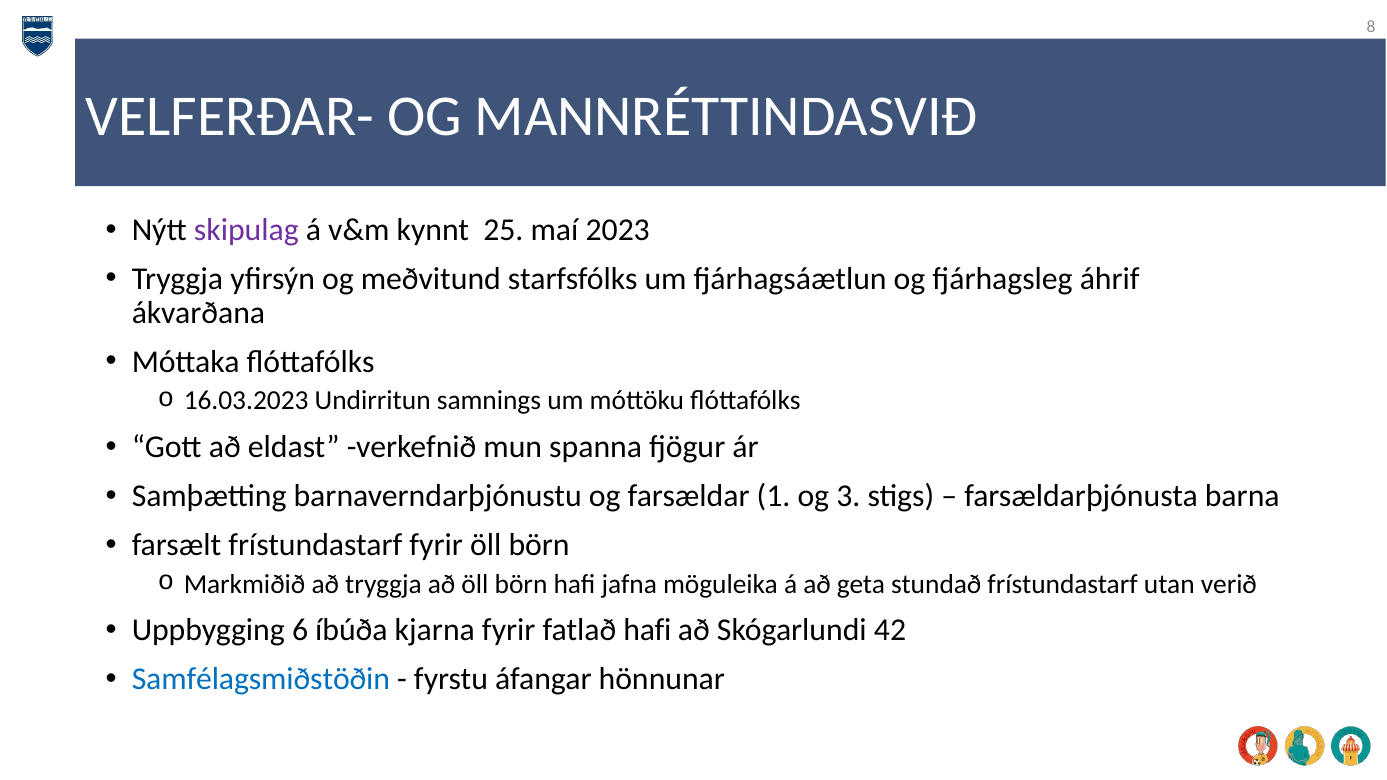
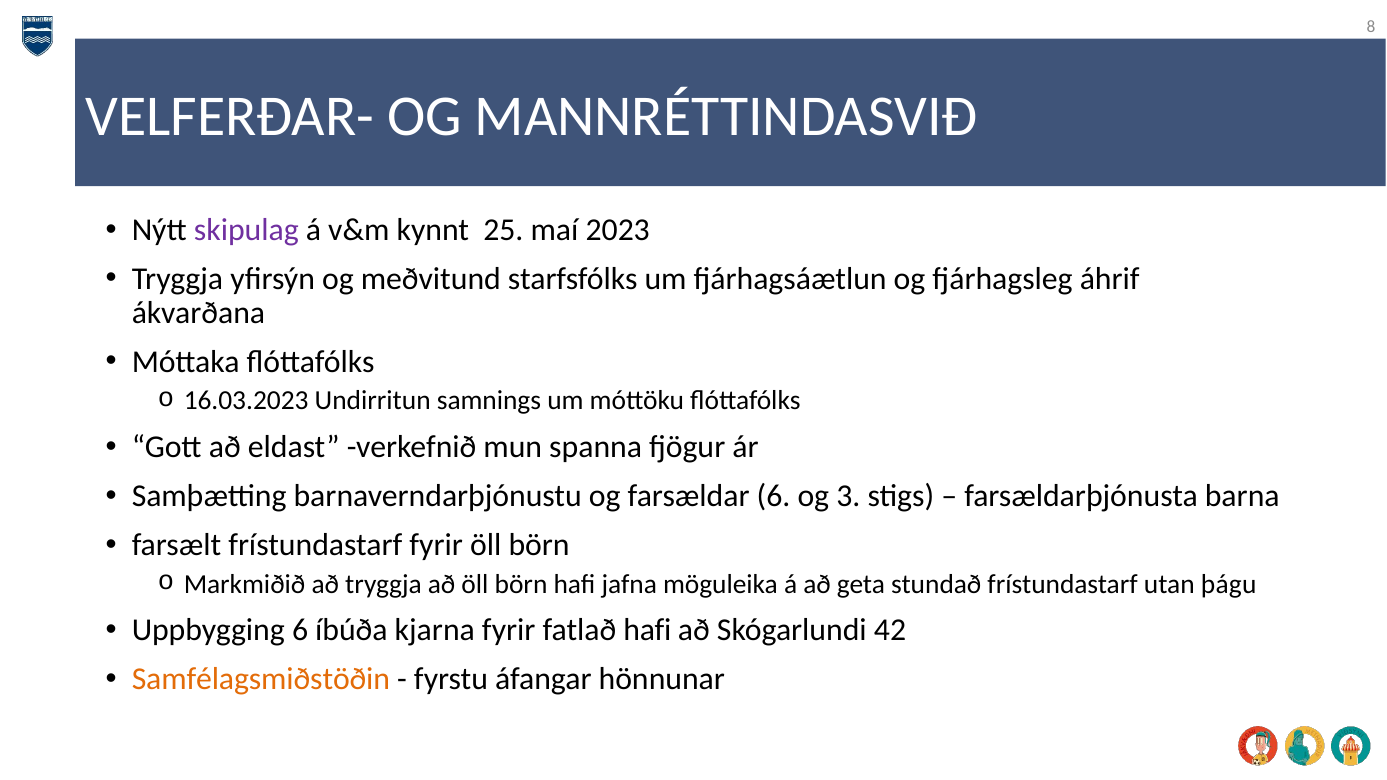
farsældar 1: 1 -> 6
verið: verið -> þágu
Samfélagsmiðstöðin colour: blue -> orange
